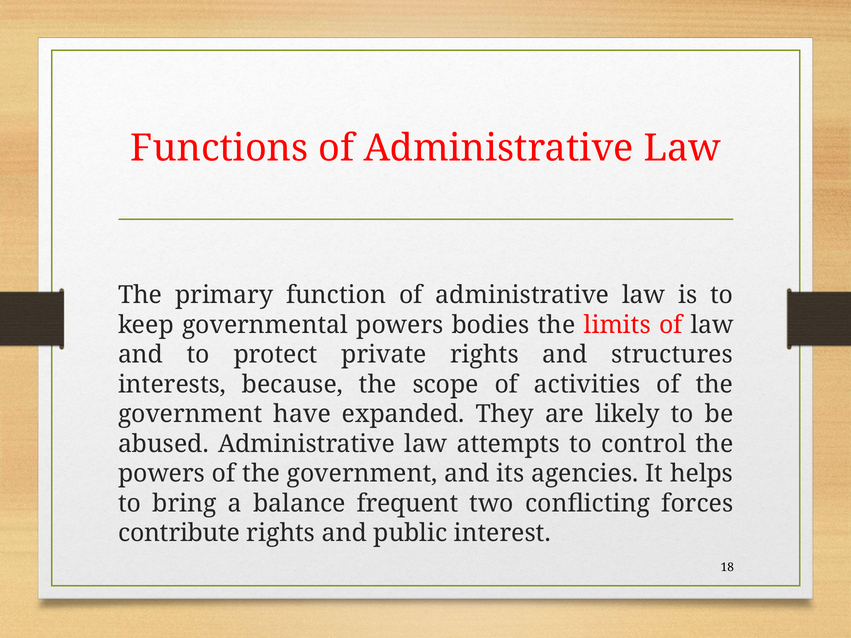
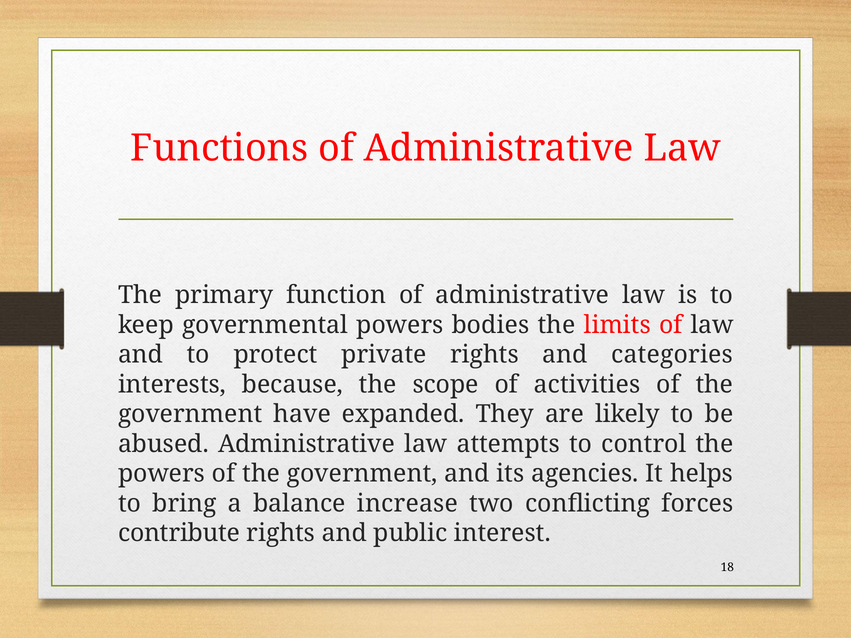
structures: structures -> categories
frequent: frequent -> increase
